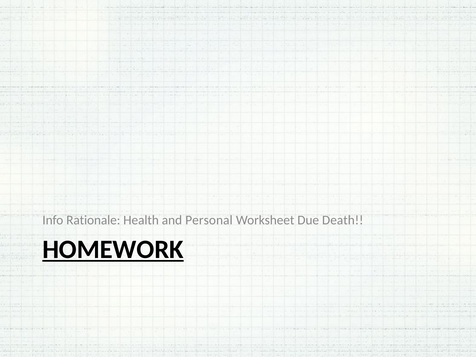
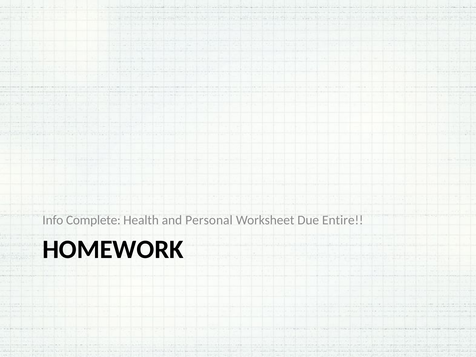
Rationale: Rationale -> Complete
Death: Death -> Entire
HOMEWORK underline: present -> none
